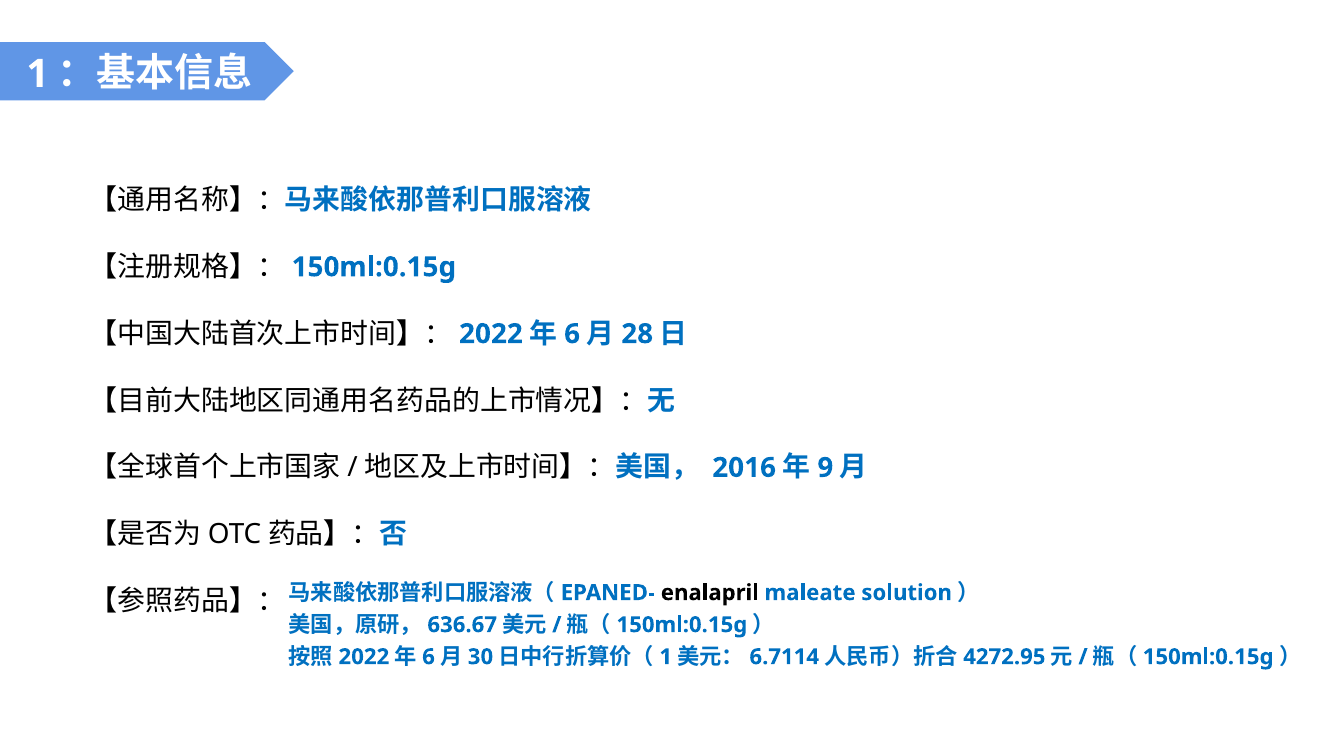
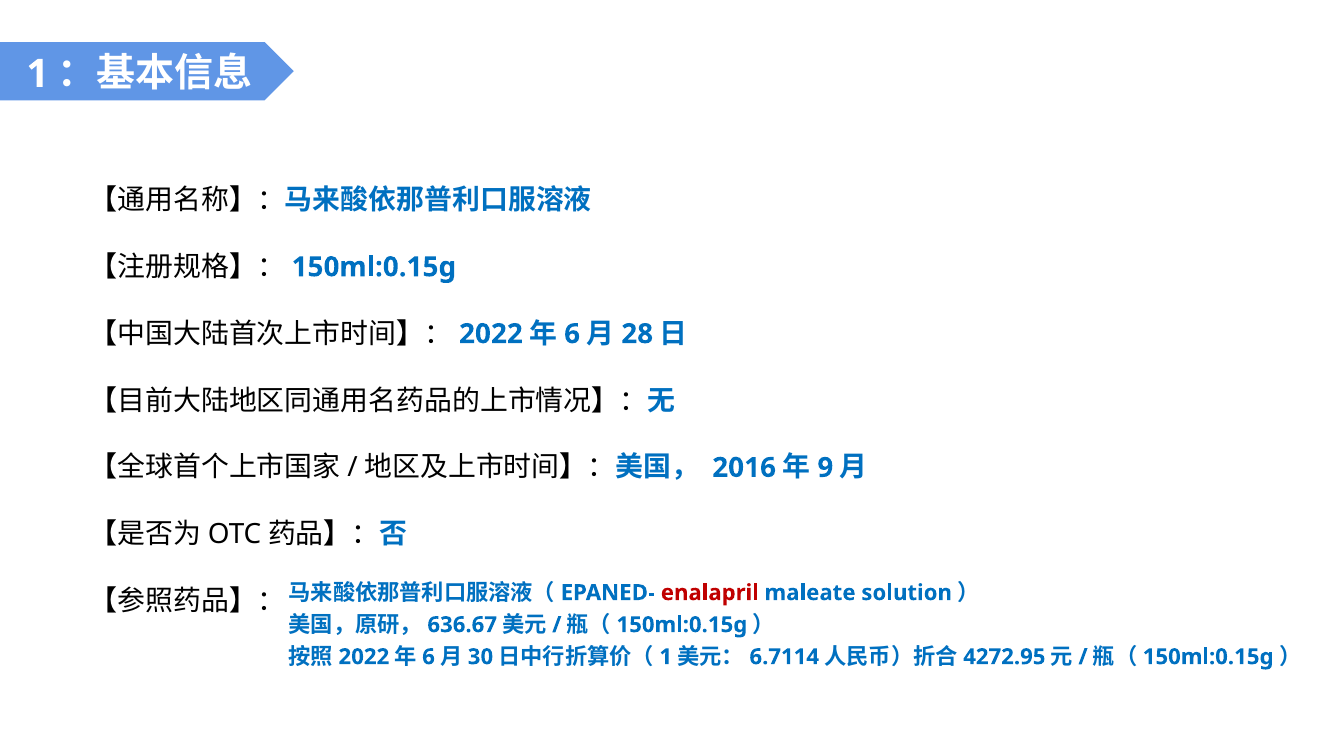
enalapril colour: black -> red
